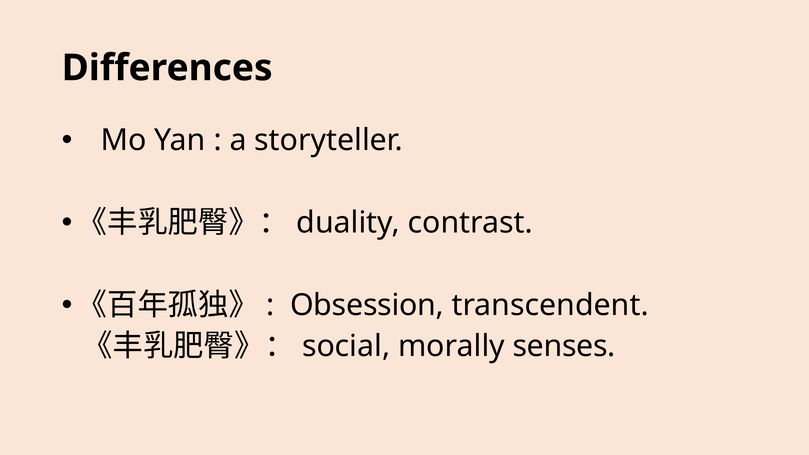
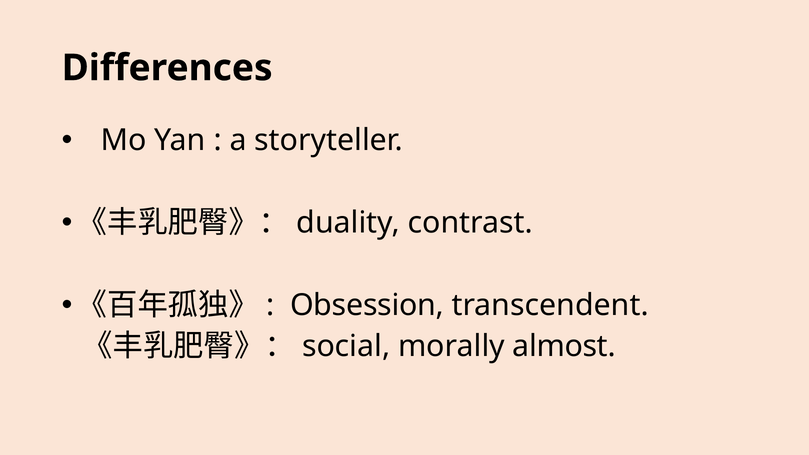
senses: senses -> almost
